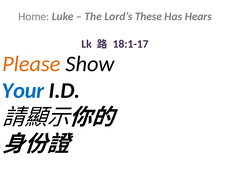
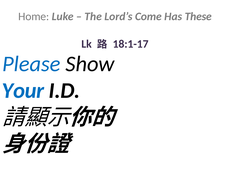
These: These -> Come
Hears: Hears -> These
Please colour: orange -> blue
